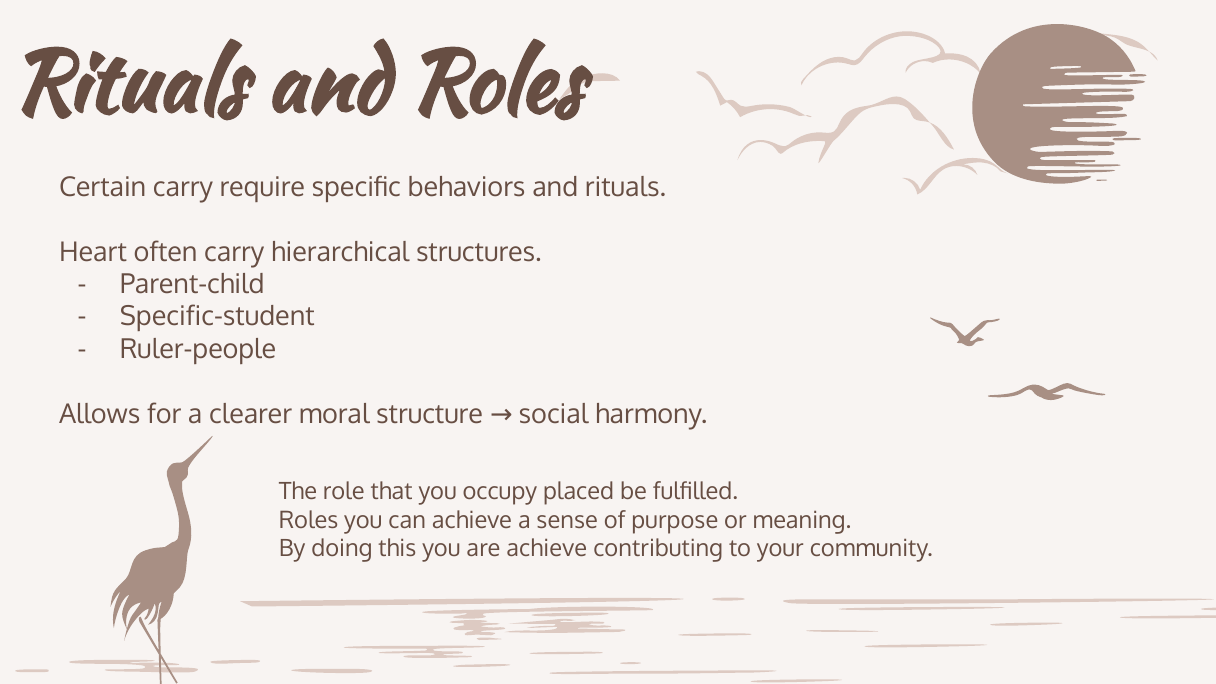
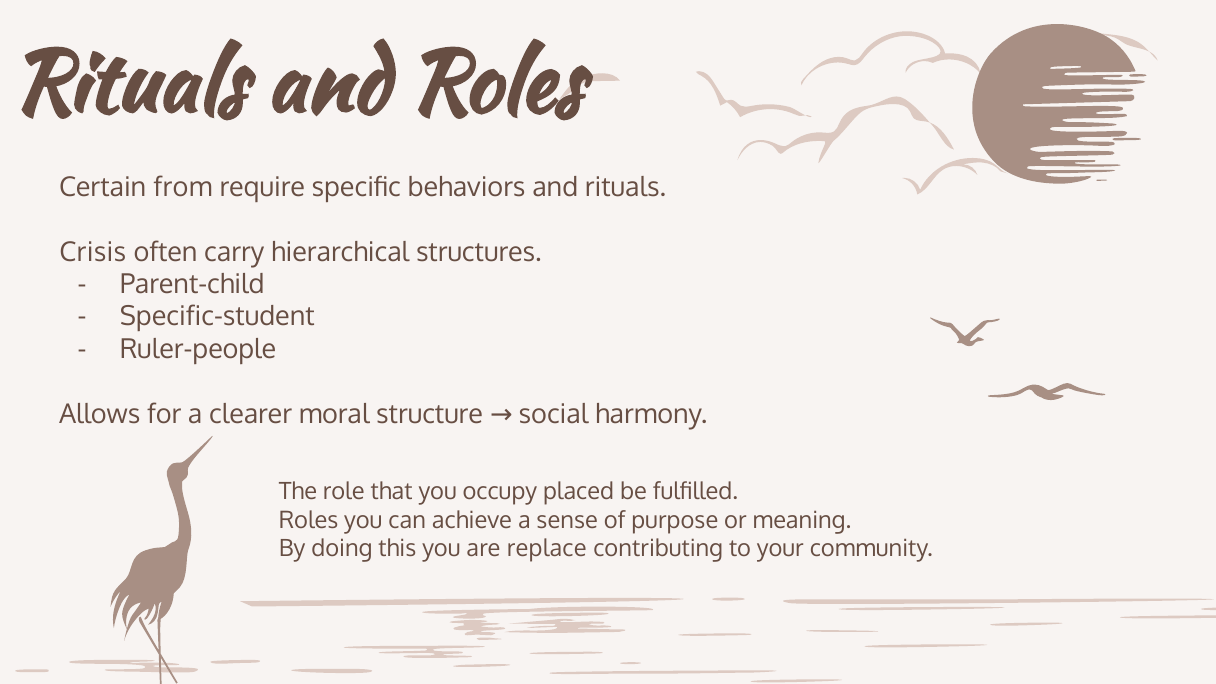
Certain carry: carry -> from
Heart: Heart -> Crisis
are achieve: achieve -> replace
